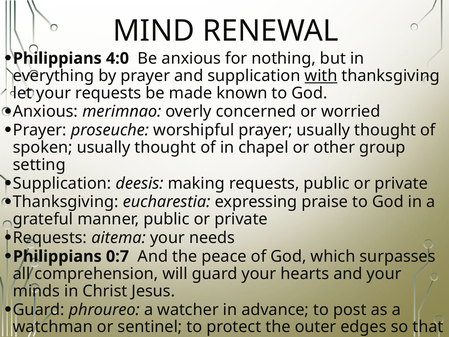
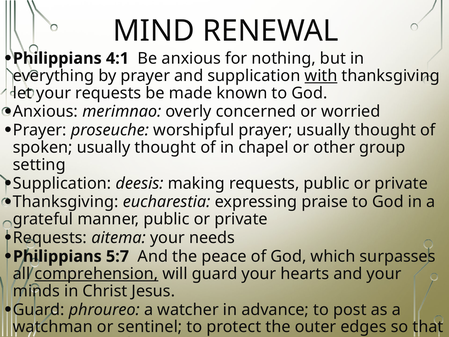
4:0: 4:0 -> 4:1
0:7: 0:7 -> 5:7
comprehension underline: none -> present
